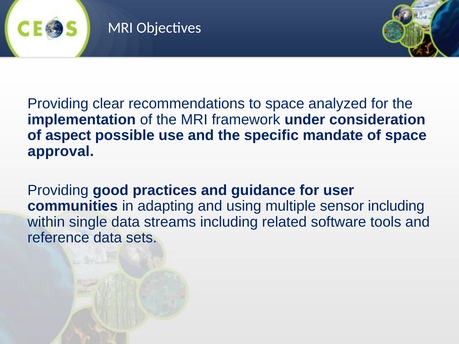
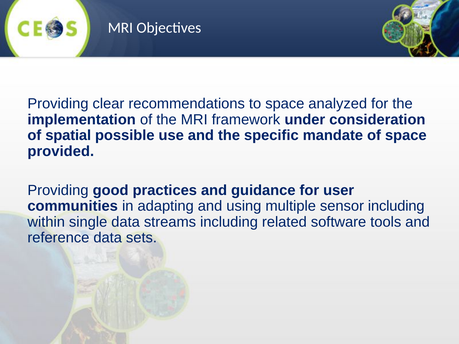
aspect: aspect -> spatial
approval: approval -> provided
